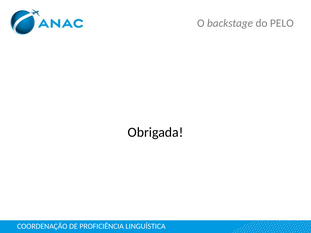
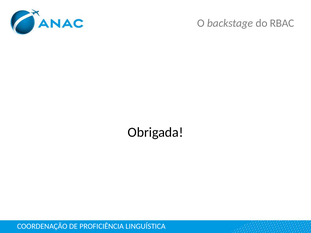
PELO: PELO -> RBAC
